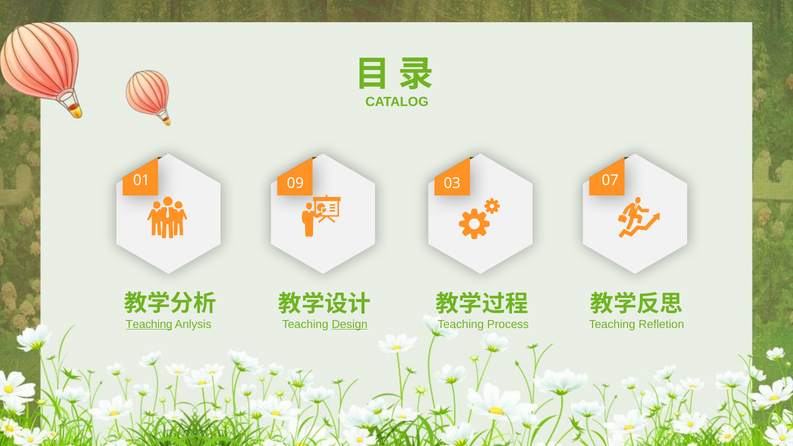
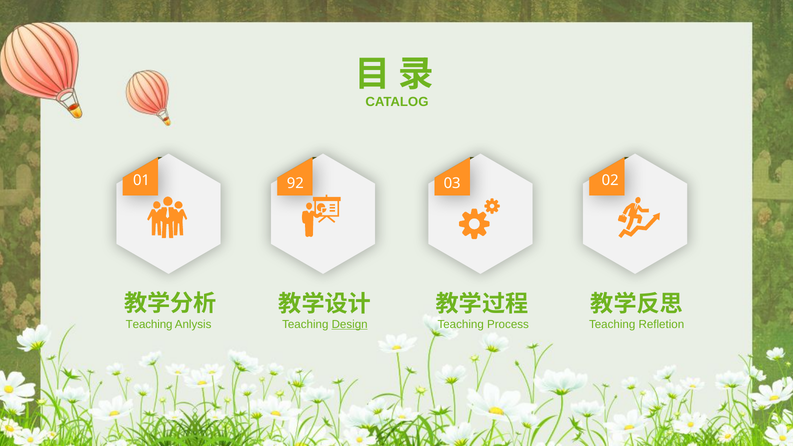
09: 09 -> 92
07: 07 -> 02
Teaching at (149, 324) underline: present -> none
